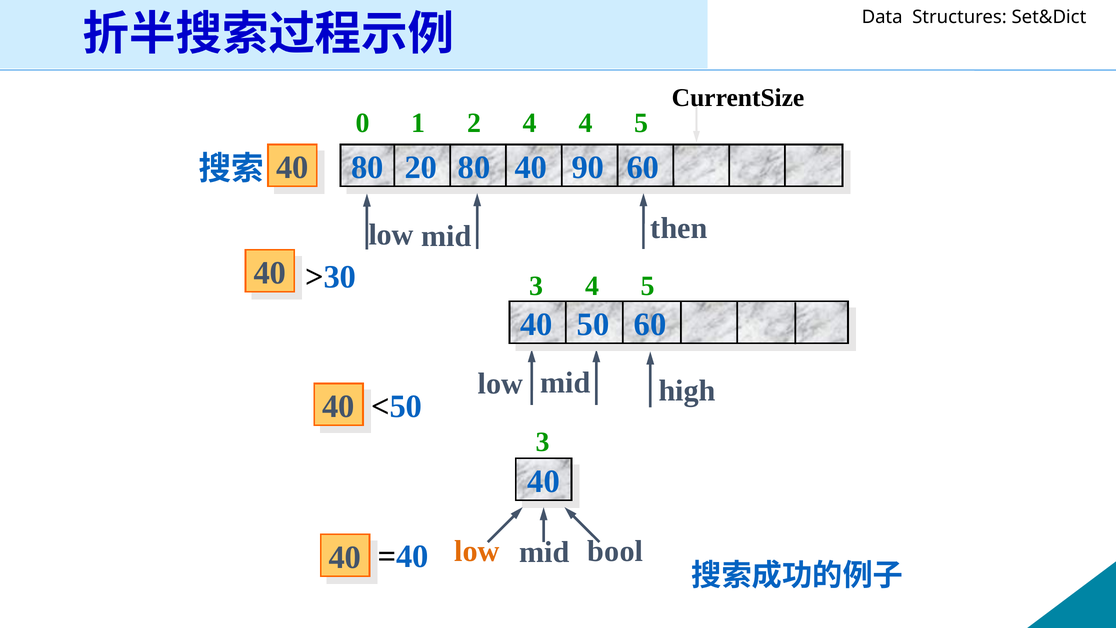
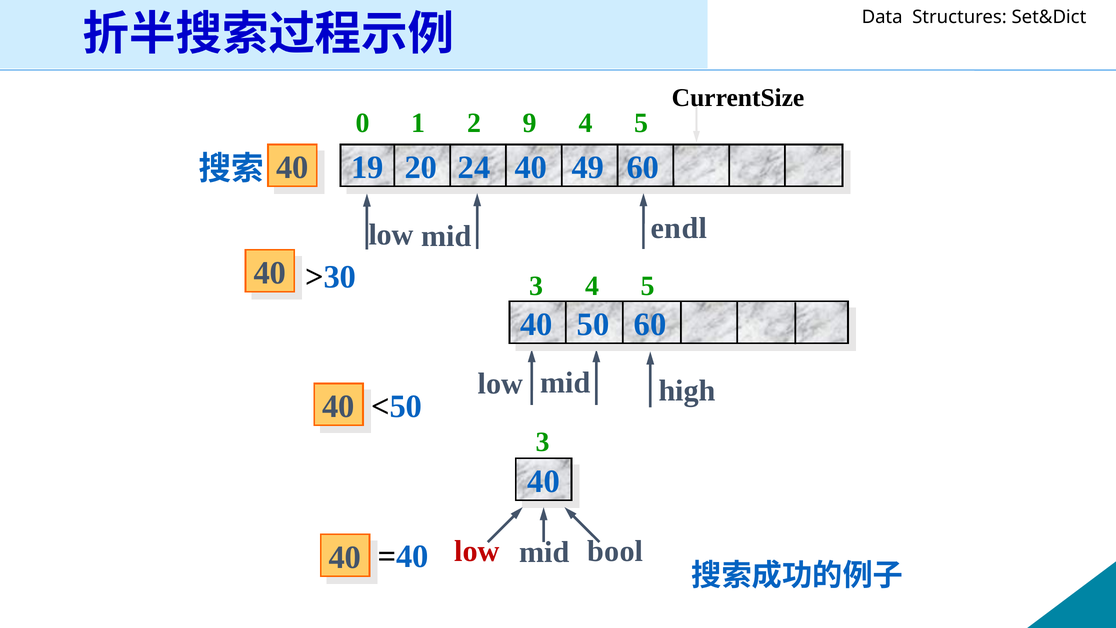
2 4: 4 -> 9
80 at (367, 168): 80 -> 19
20 80: 80 -> 24
90: 90 -> 49
then: then -> endl
low at (477, 551) colour: orange -> red
